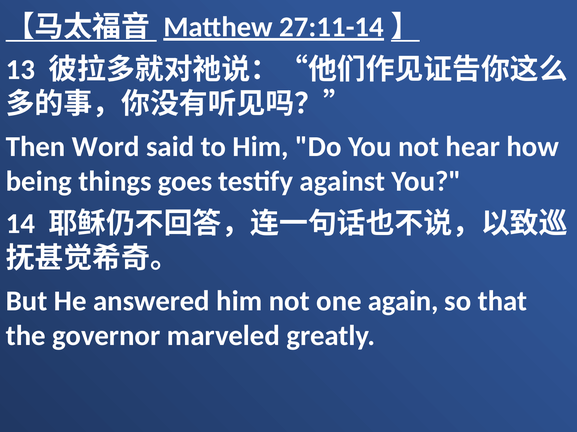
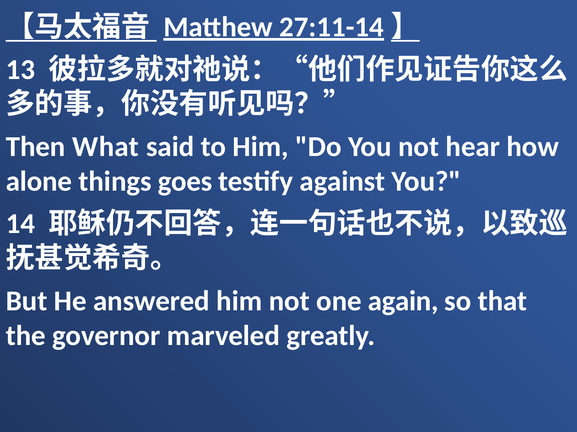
Word: Word -> What
being: being -> alone
